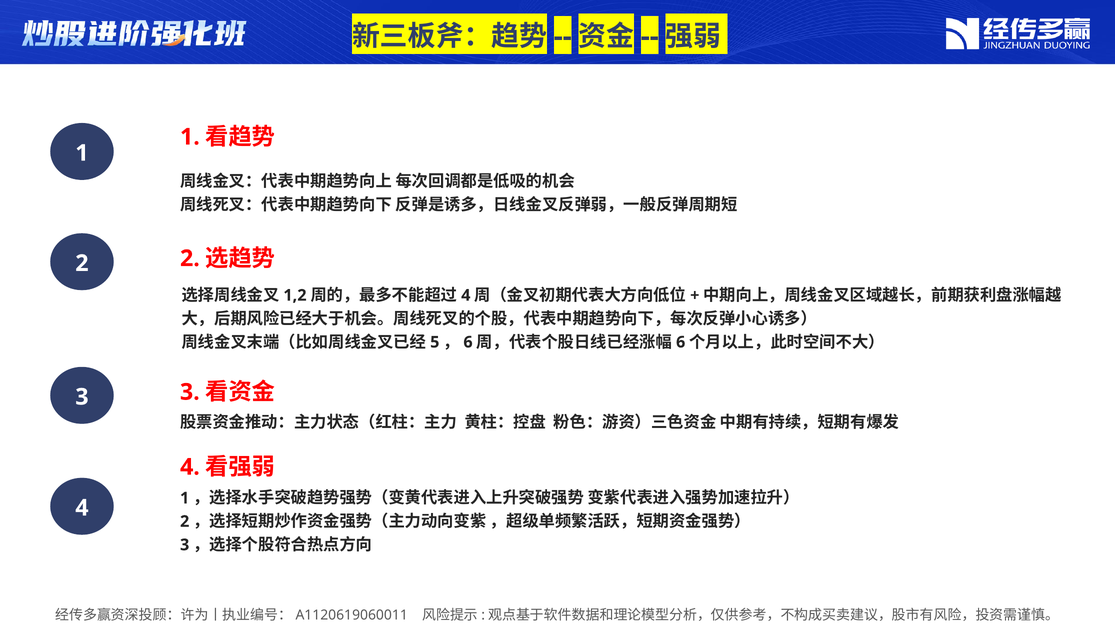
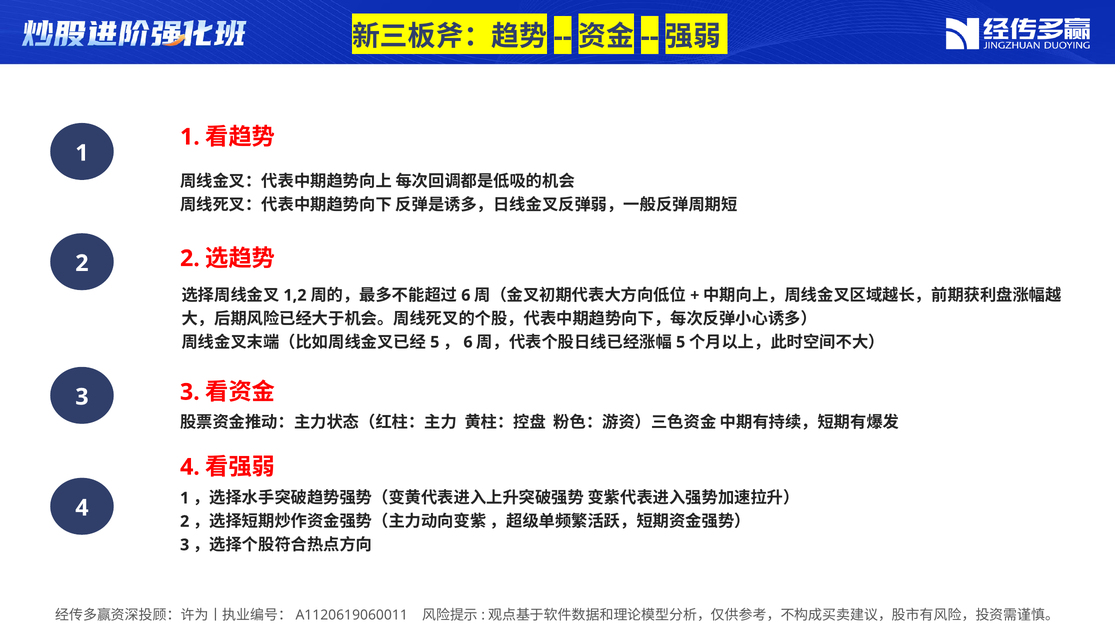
4 at (466, 295): 4 -> 6
6 at (681, 342): 6 -> 5
